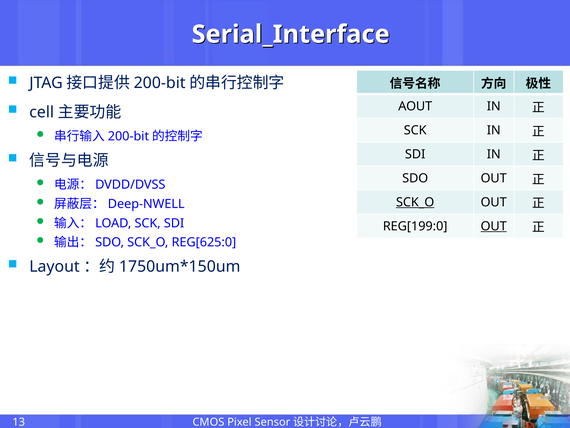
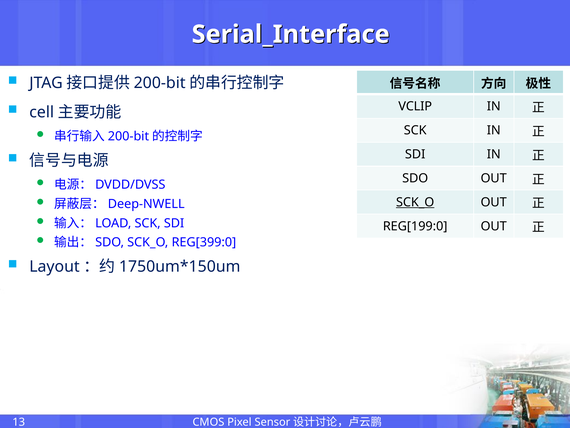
AOUT: AOUT -> VCLIP
OUT at (494, 226) underline: present -> none
REG[625:0: REG[625:0 -> REG[399:0
